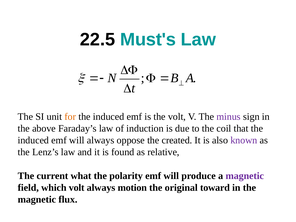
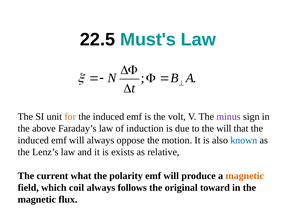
the coil: coil -> will
created: created -> motion
known colour: purple -> blue
found: found -> exists
magnetic at (245, 176) colour: purple -> orange
which volt: volt -> coil
motion: motion -> follows
